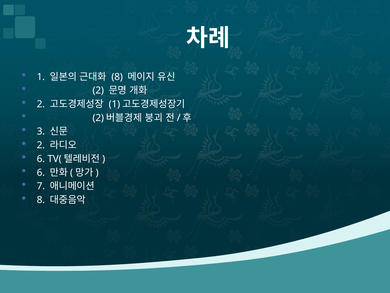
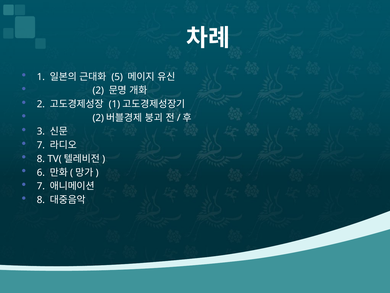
8 at (117, 77): 8 -> 5
2 at (41, 145): 2 -> 7
6 at (41, 159): 6 -> 8
